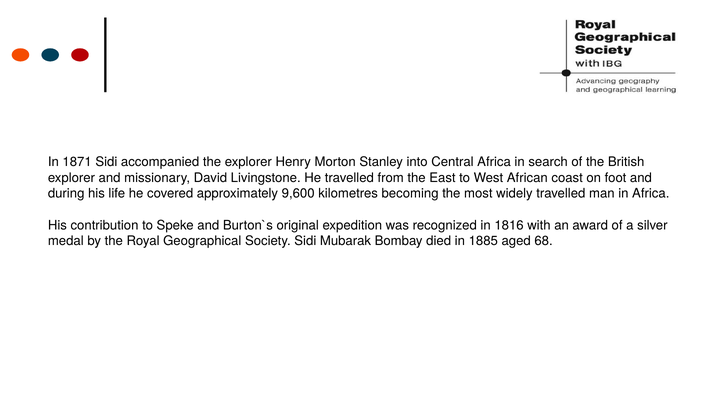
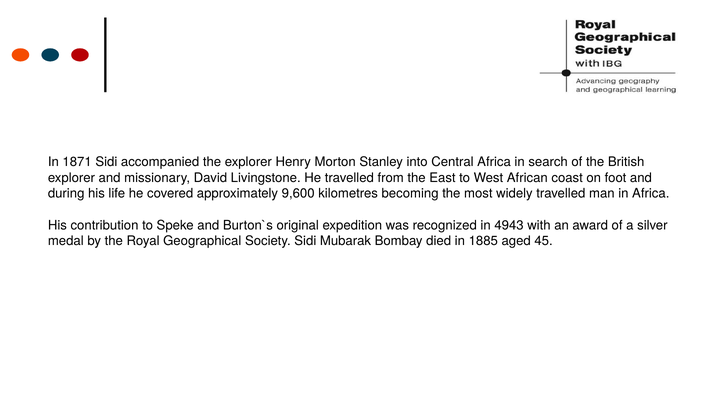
1816: 1816 -> 4943
68: 68 -> 45
